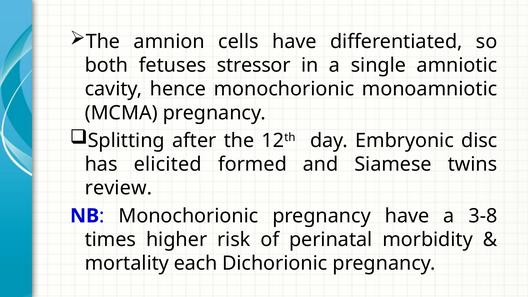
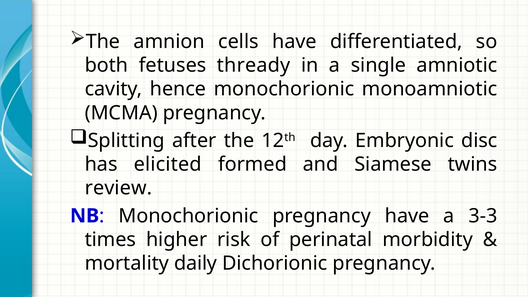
stressor: stressor -> thready
3-8: 3-8 -> 3-3
each: each -> daily
